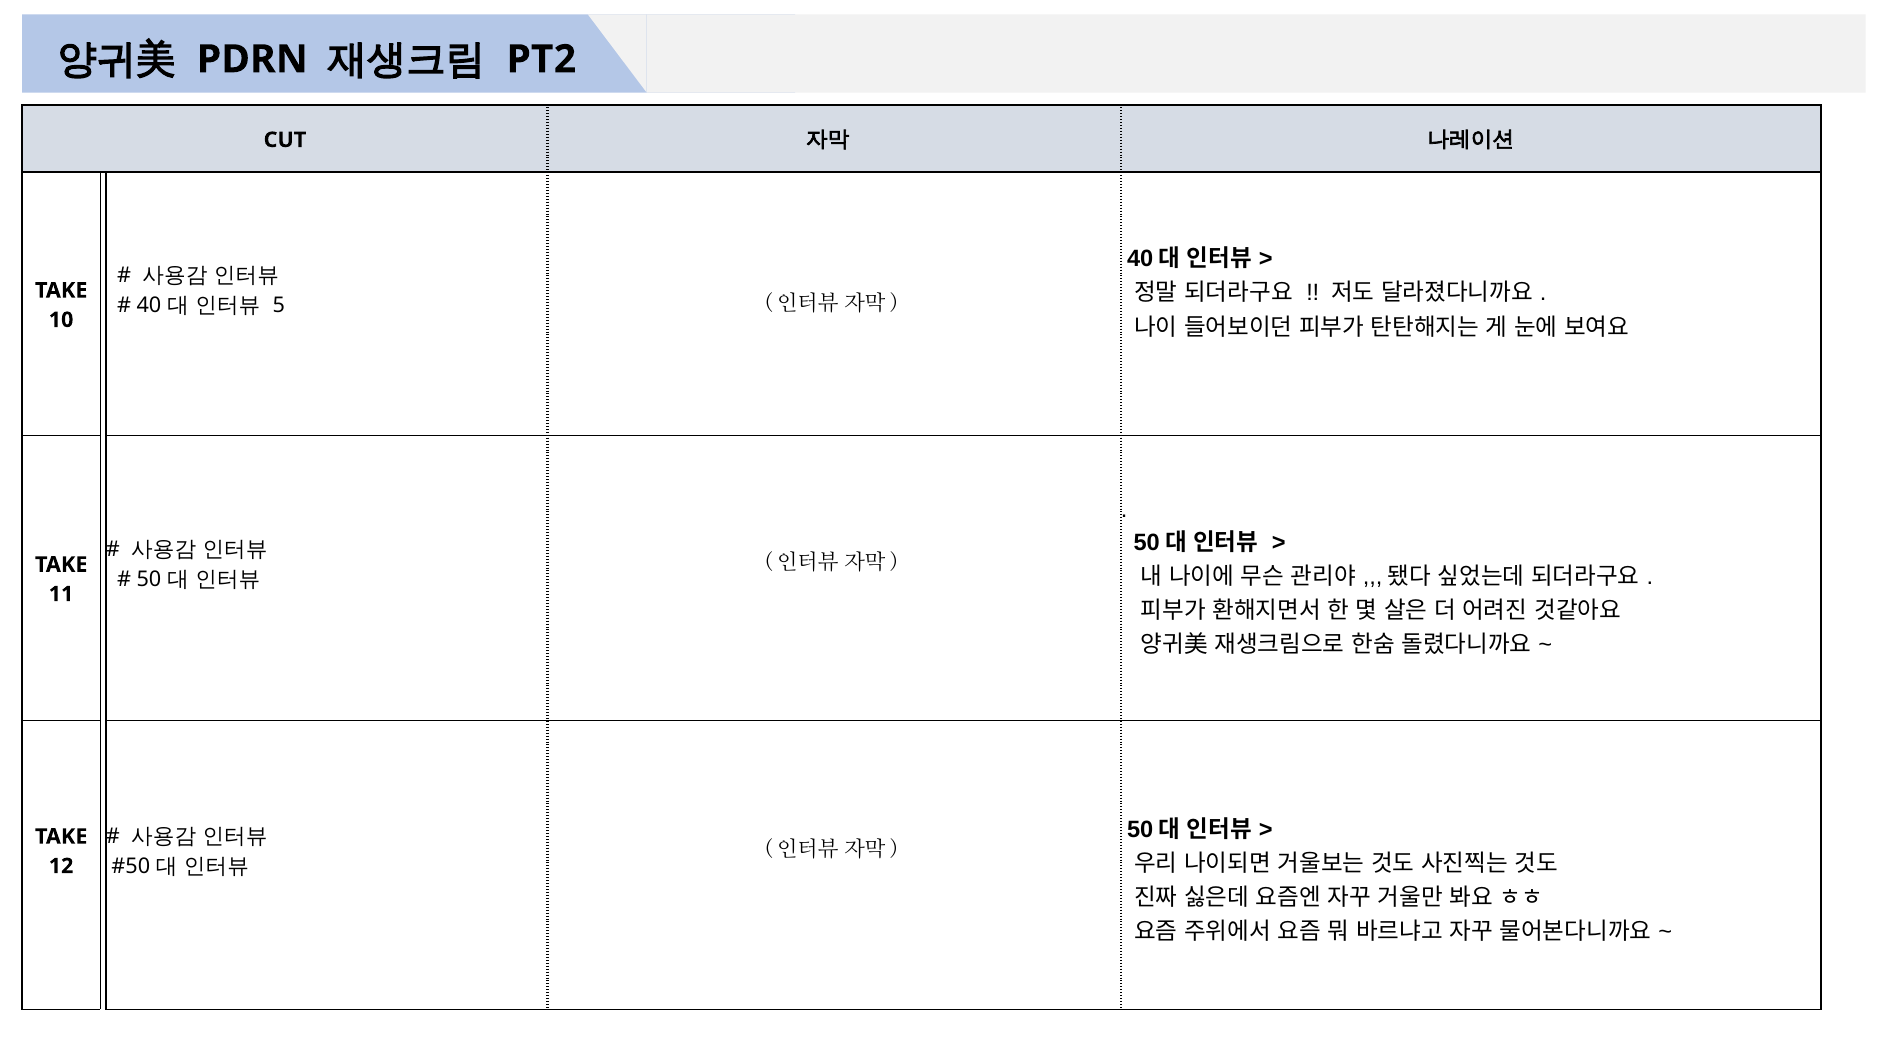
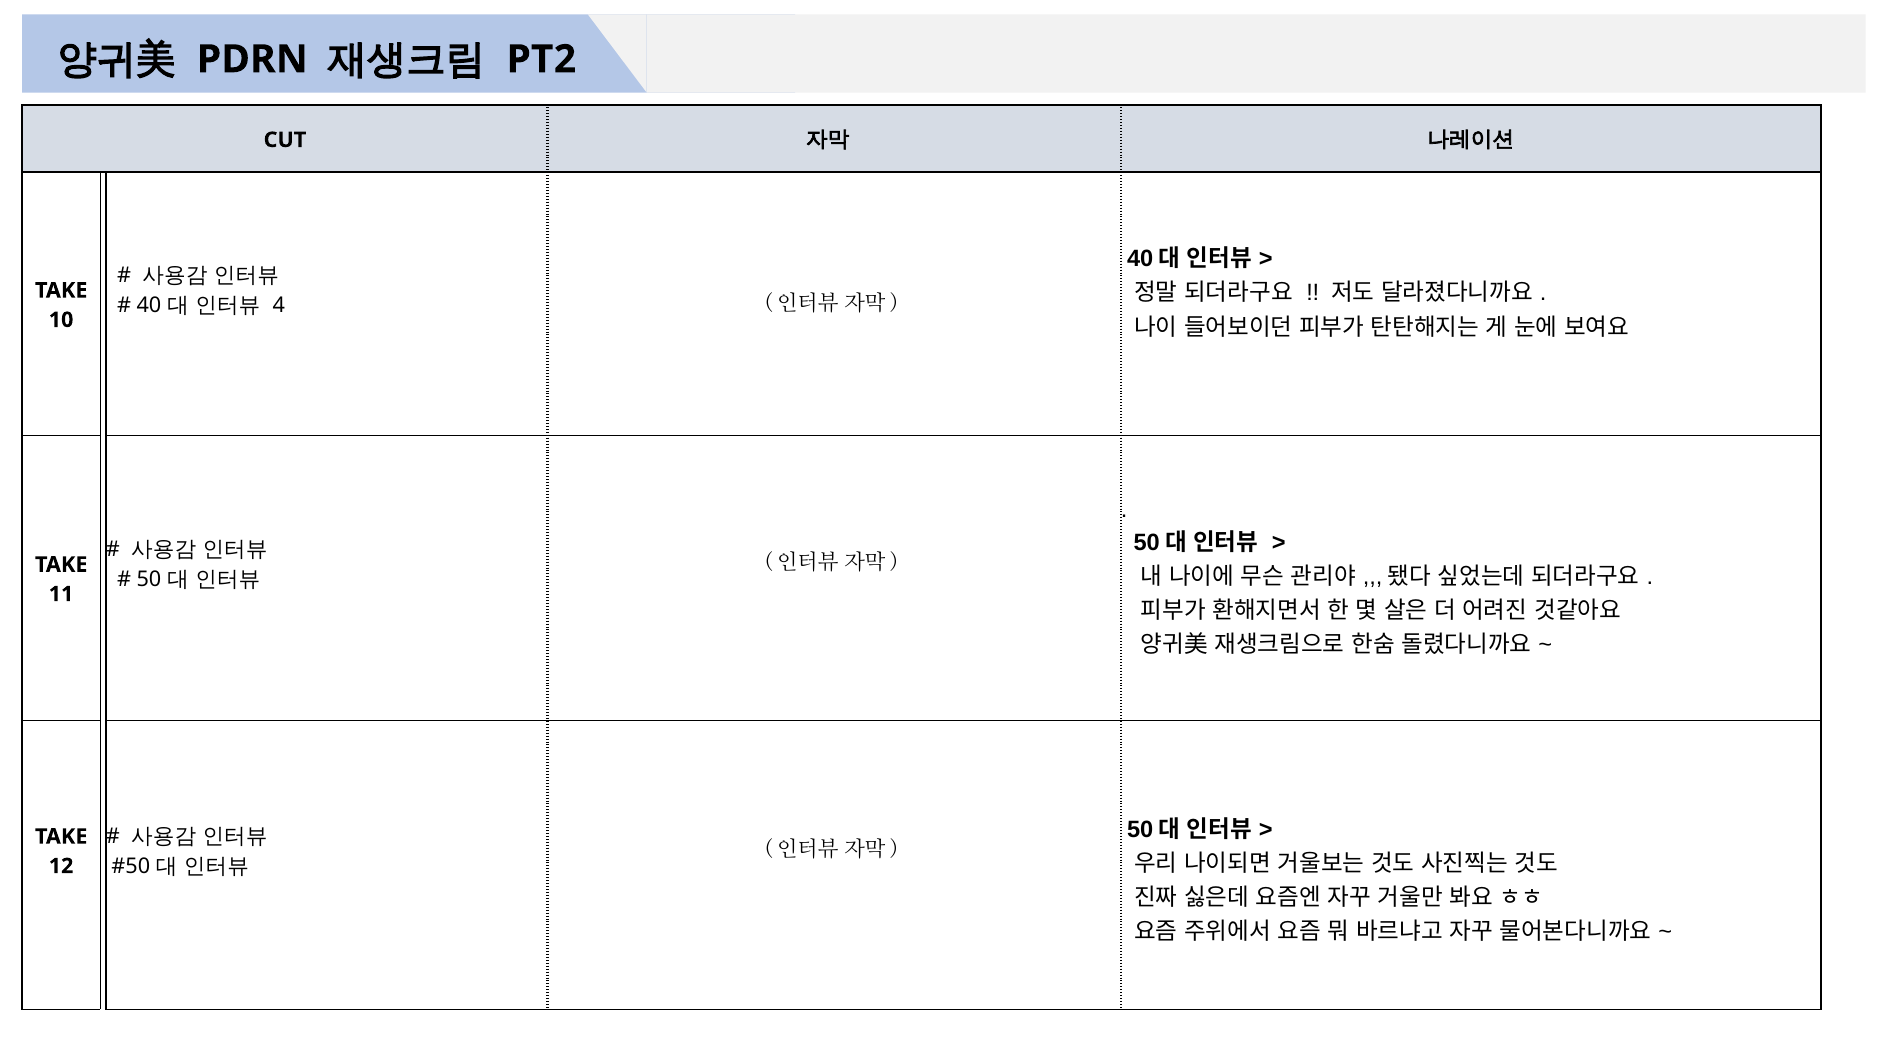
5: 5 -> 4
